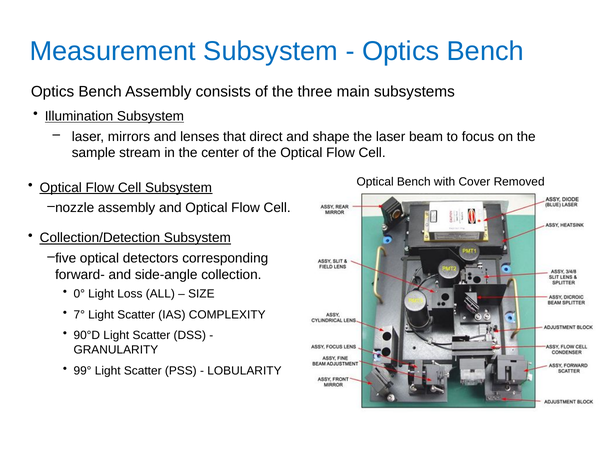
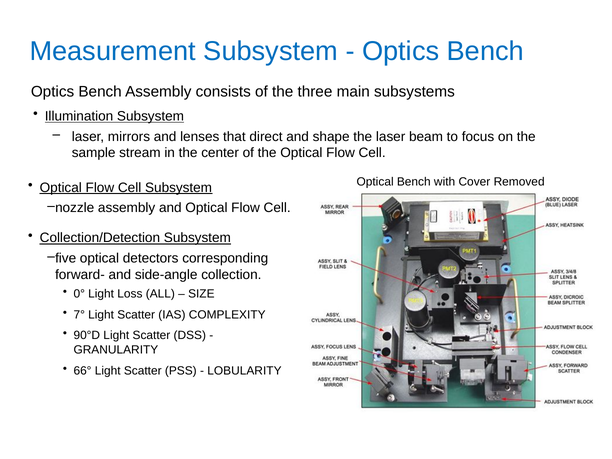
99°: 99° -> 66°
